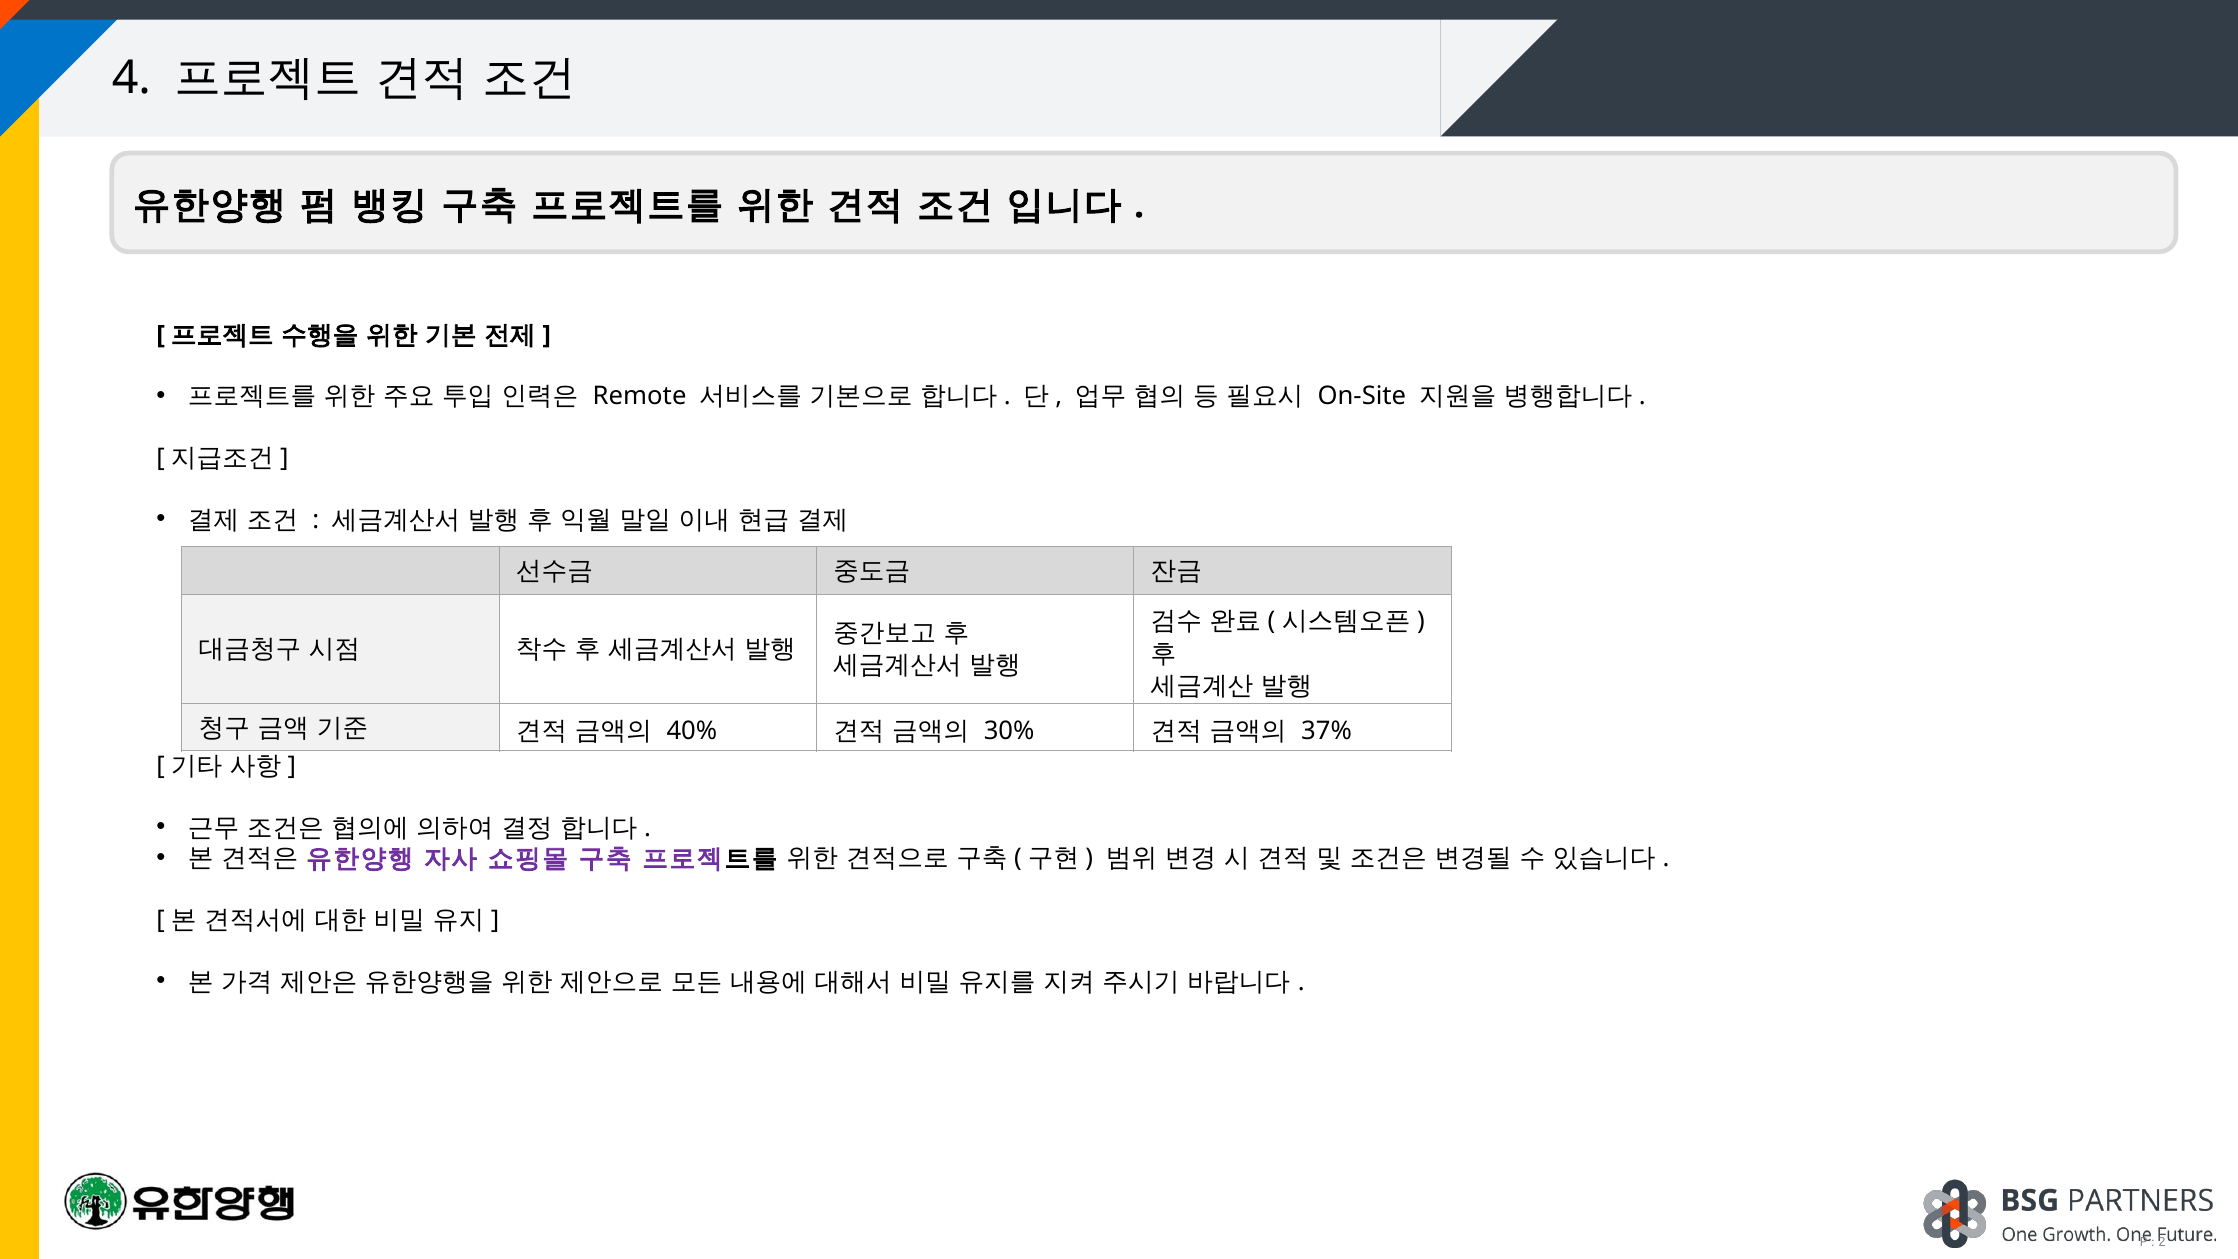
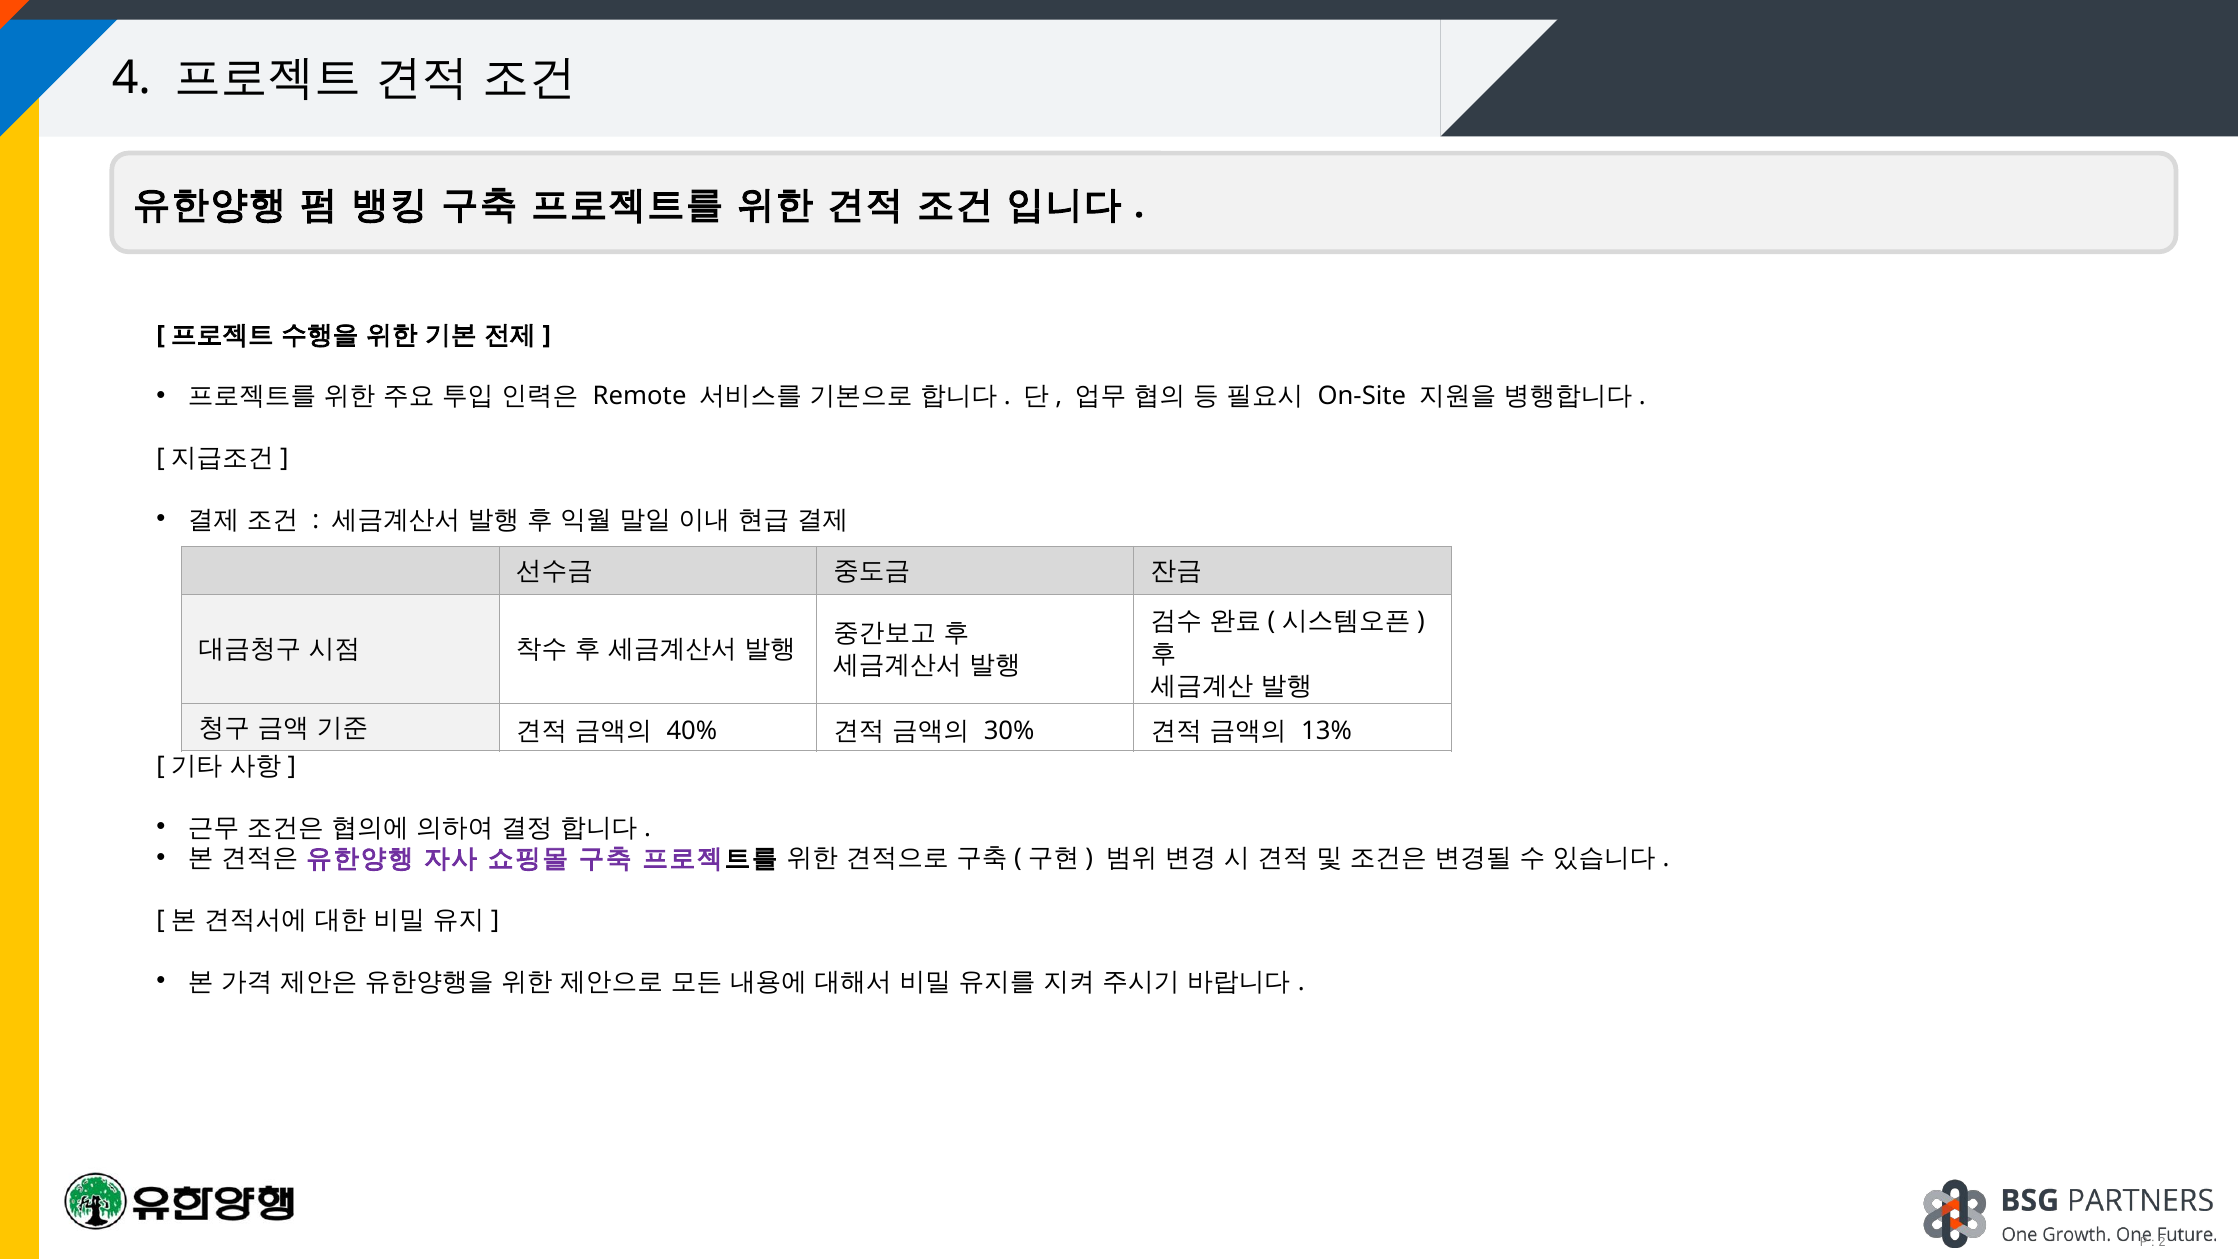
37%: 37% -> 13%
